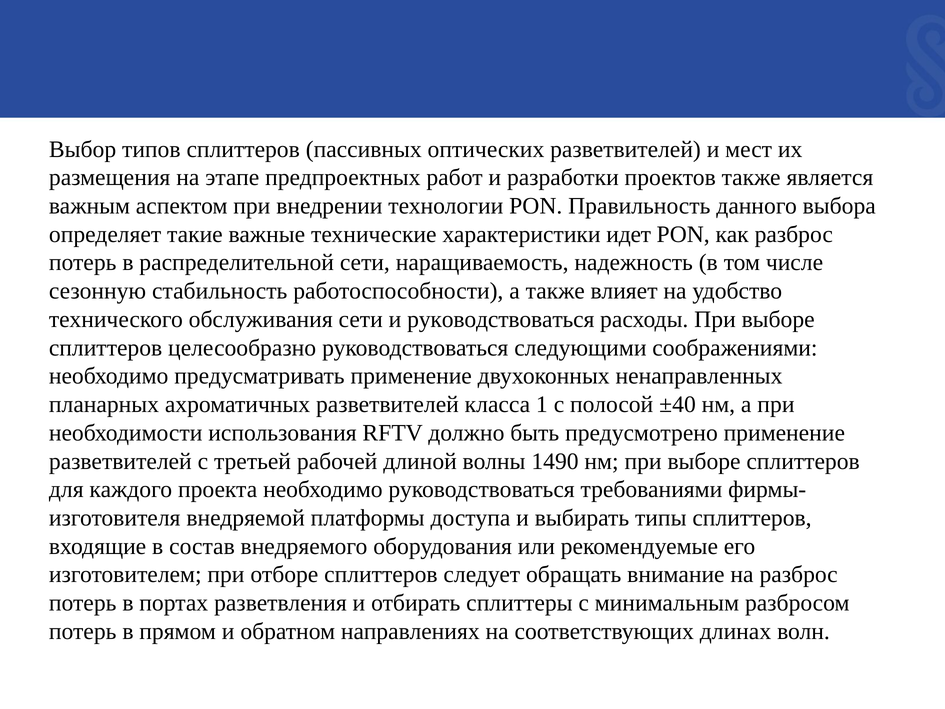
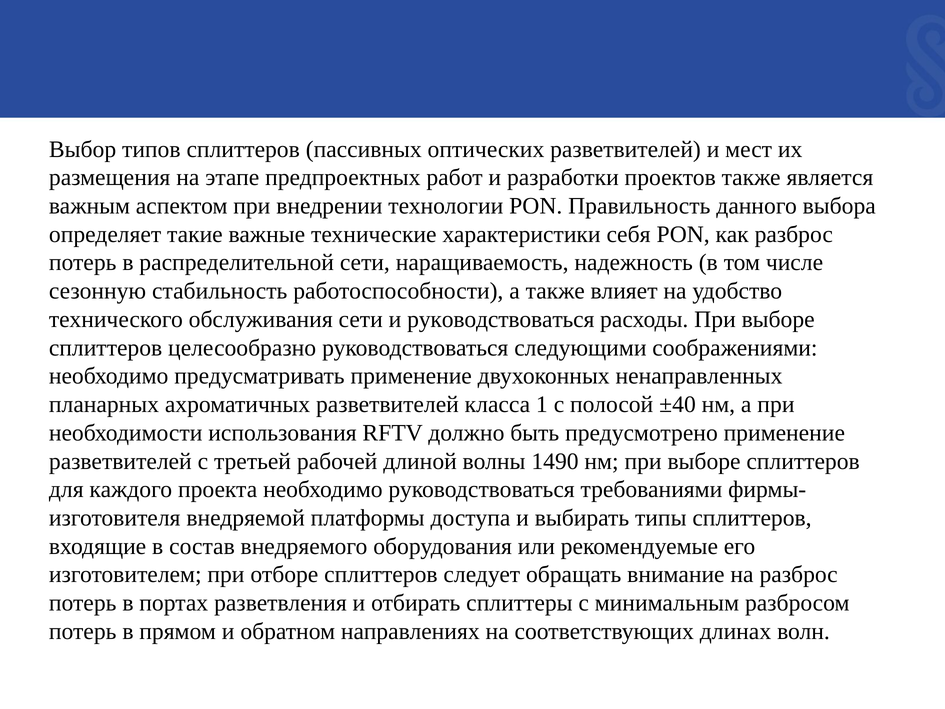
идет: идет -> себя
